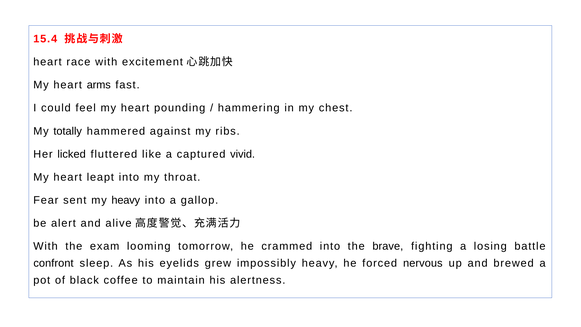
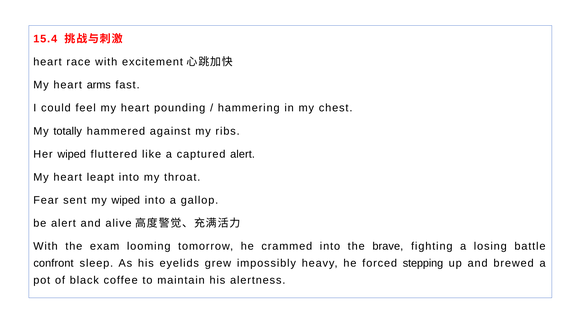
Her licked: licked -> wiped
captured vivid: vivid -> alert
my heavy: heavy -> wiped
nervous: nervous -> stepping
